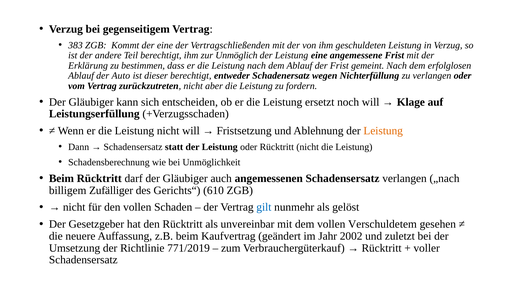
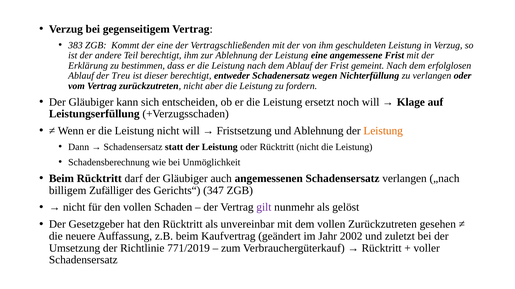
zur Unmöglich: Unmöglich -> Ablehnung
Auto: Auto -> Treu
610: 610 -> 347
gilt colour: blue -> purple
vollen Verschuldetem: Verschuldetem -> Zurückzutreten
